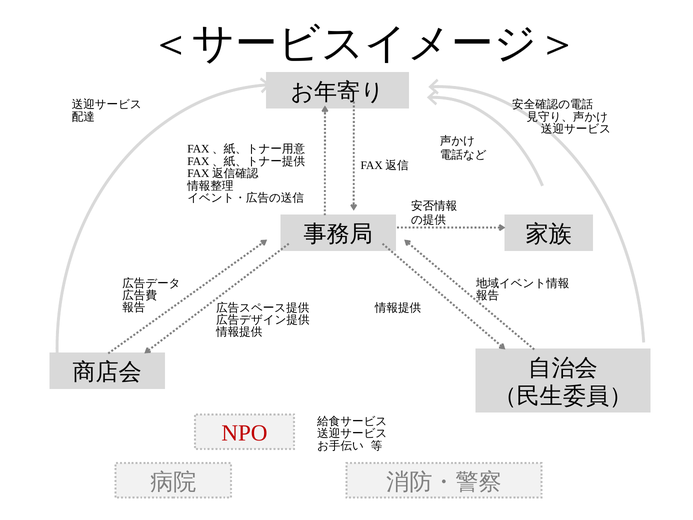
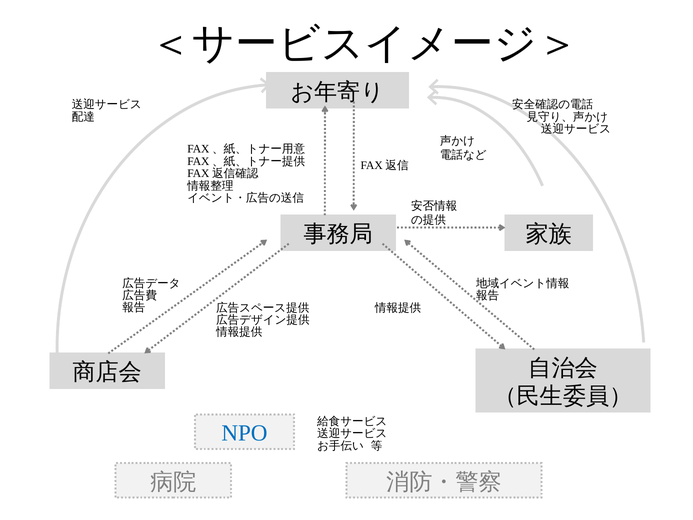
NPO colour: red -> blue
